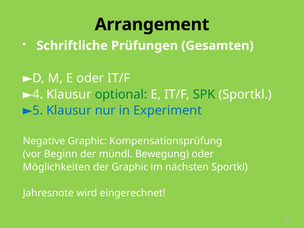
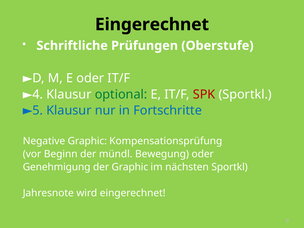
Arrangement at (152, 24): Arrangement -> Eingerechnet
Gesamten: Gesamten -> Oberstufe
SPK colour: green -> red
Experiment: Experiment -> Fortschritte
Möglichkeiten: Möglichkeiten -> Genehmigung
